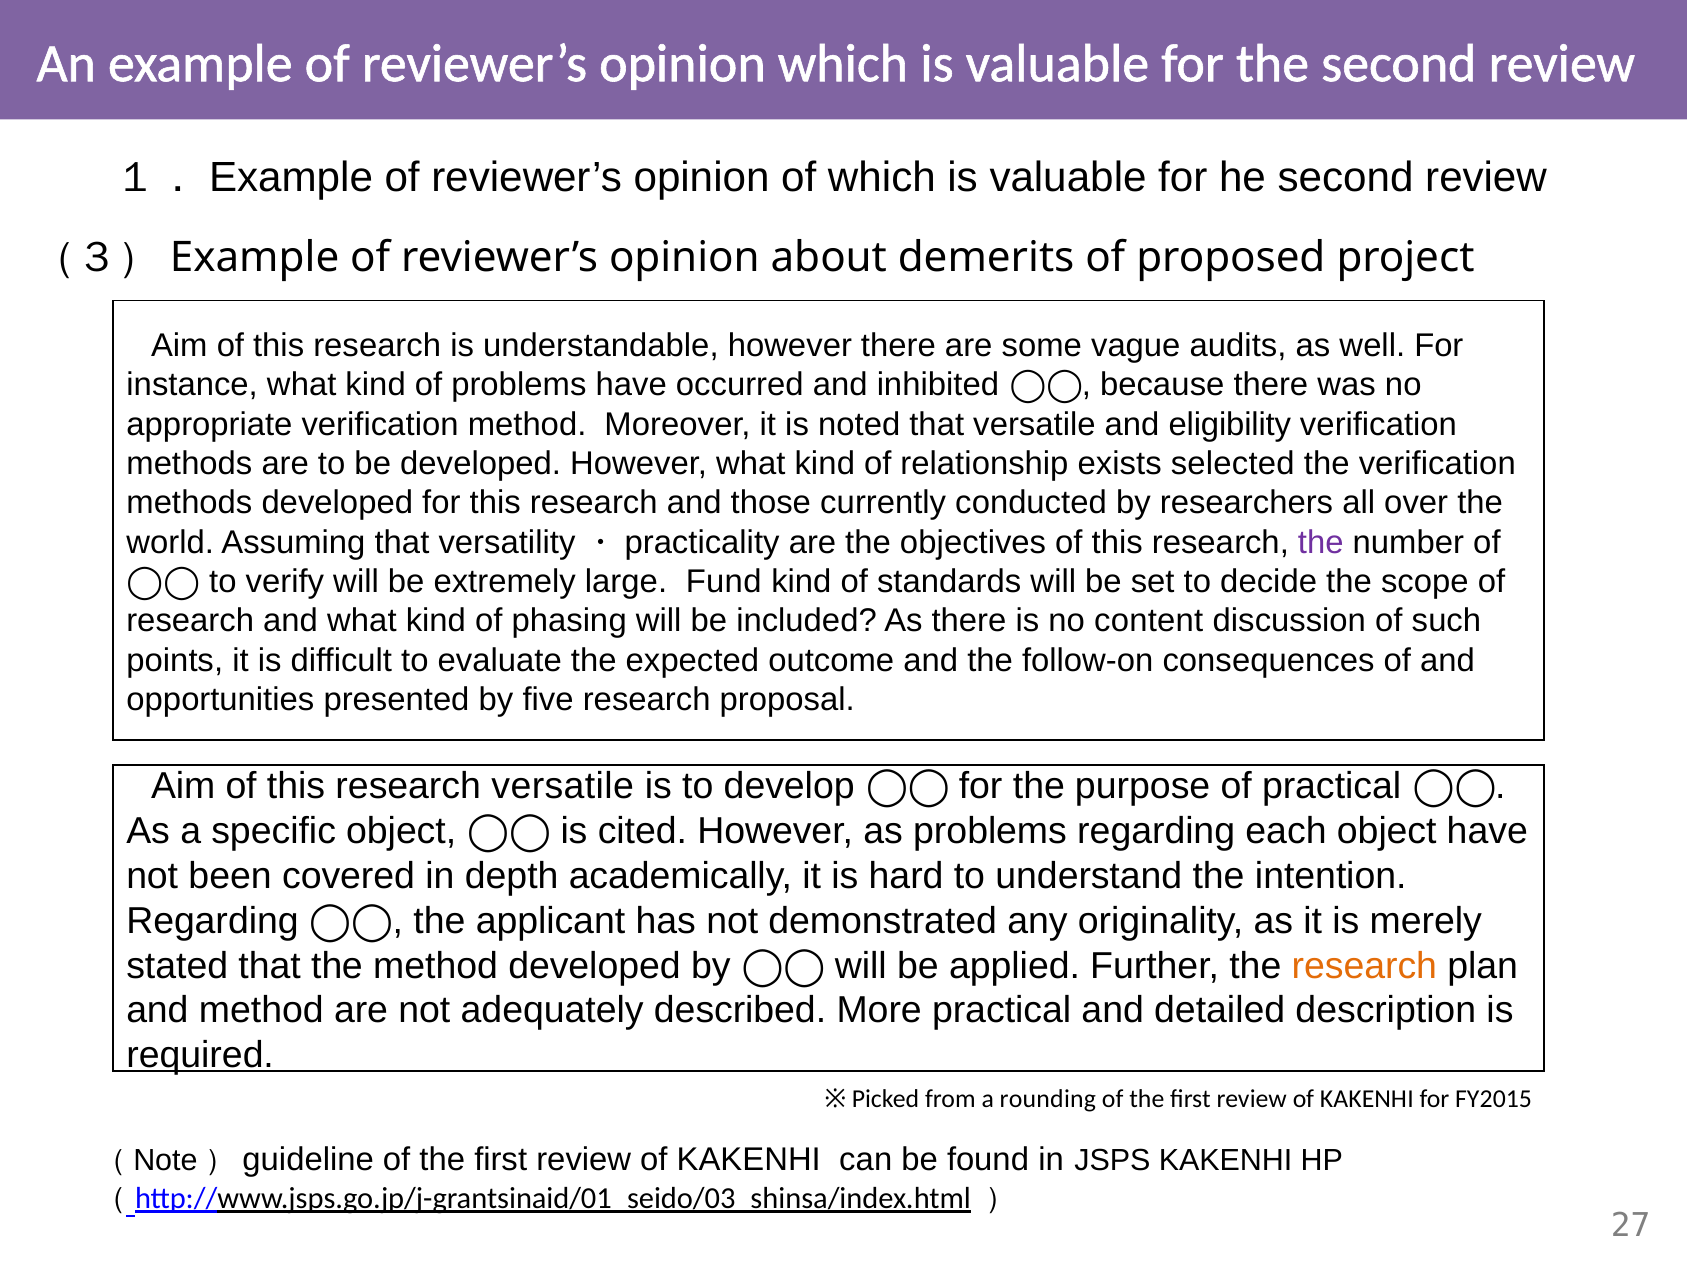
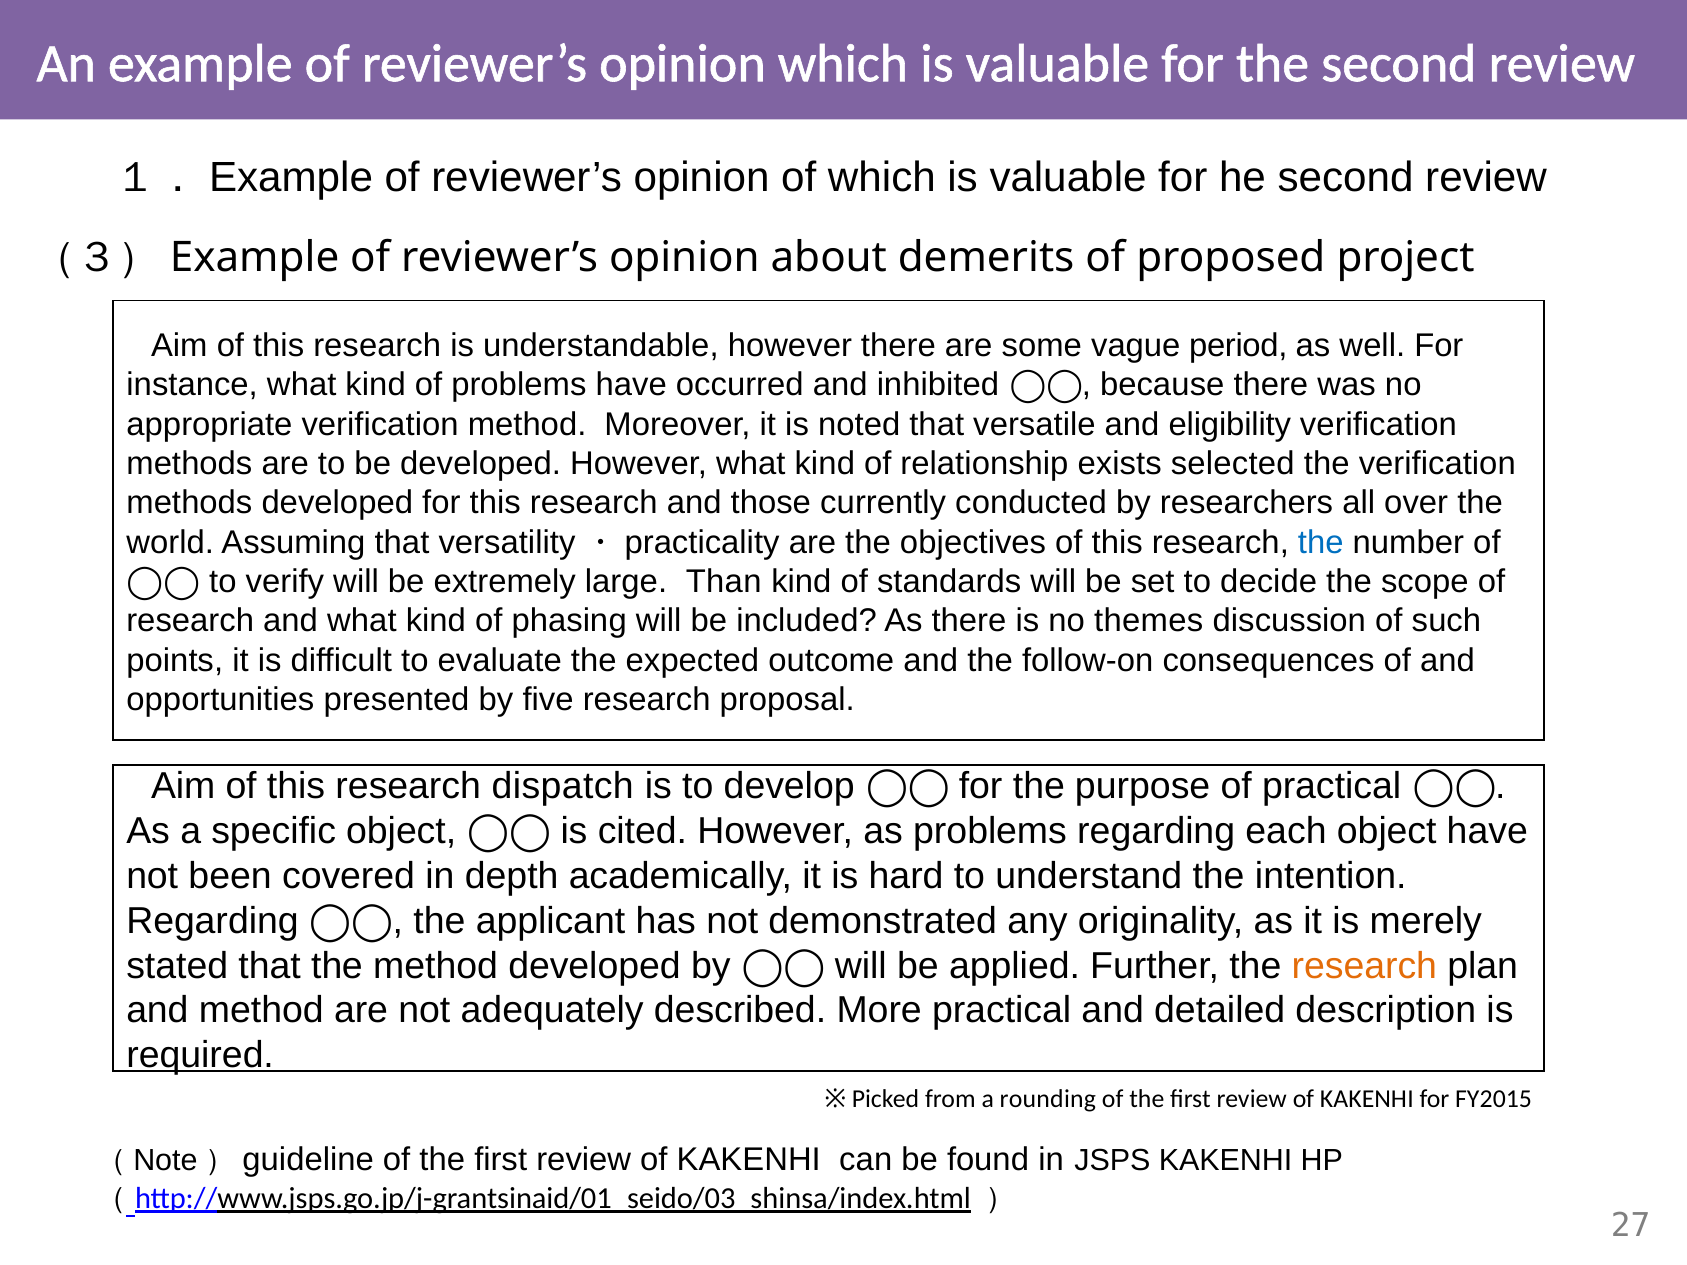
audits: audits -> period
the at (1321, 542) colour: purple -> blue
Fund: Fund -> Than
content: content -> themes
research versatile: versatile -> dispatch
